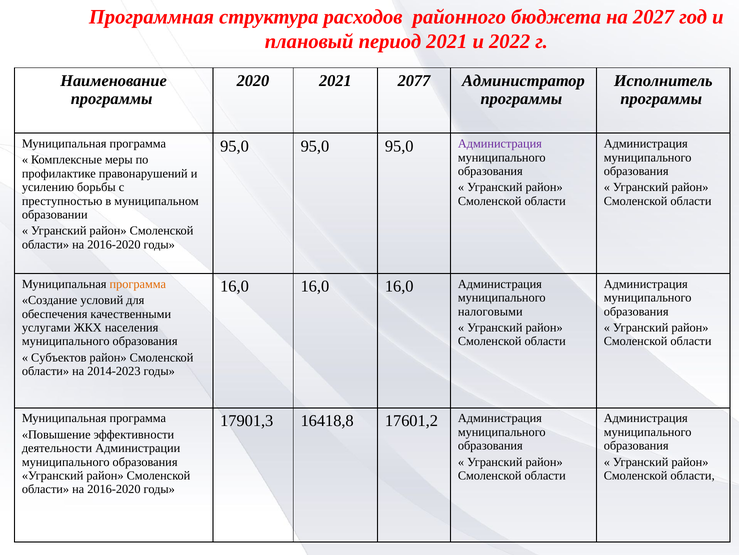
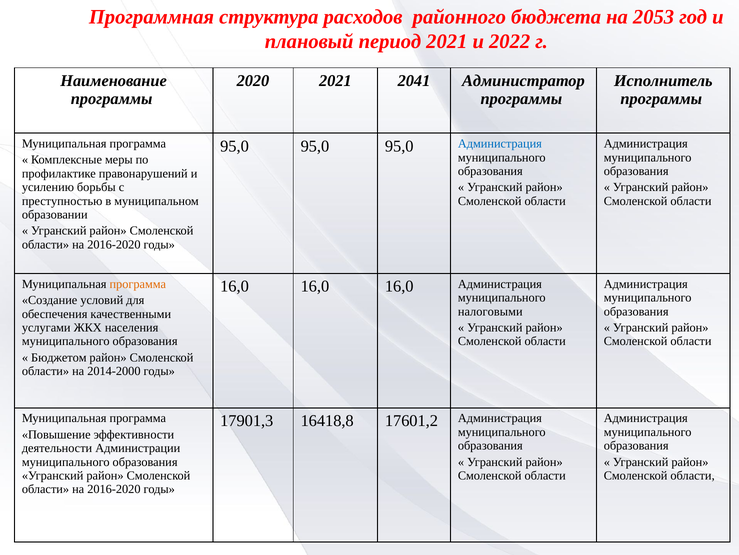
2027: 2027 -> 2053
2077: 2077 -> 2041
Администрация at (500, 144) colour: purple -> blue
Субъектов: Субъектов -> Бюджетом
2014-2023: 2014-2023 -> 2014-2000
